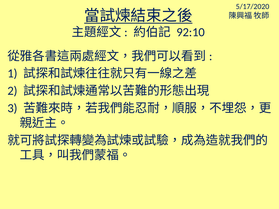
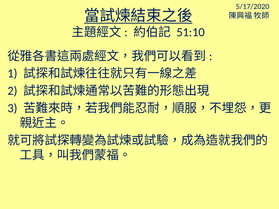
92:10: 92:10 -> 51:10
